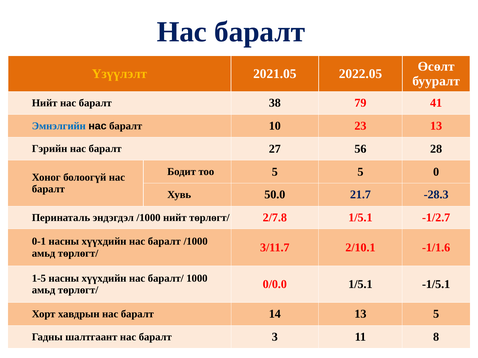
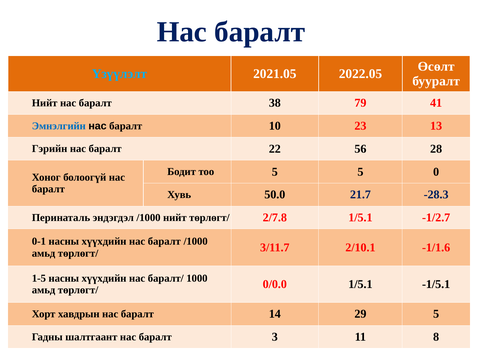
Үзүүлэлт colour: yellow -> light blue
27: 27 -> 22
14 13: 13 -> 29
